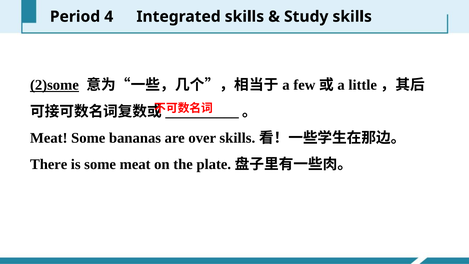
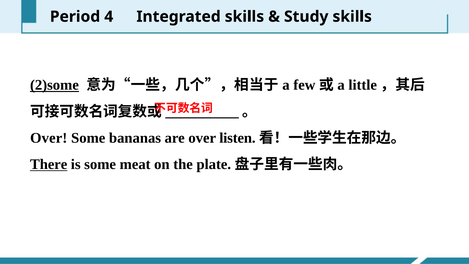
Meat at (49, 138): Meat -> Over
over skills: skills -> listen
There underline: none -> present
